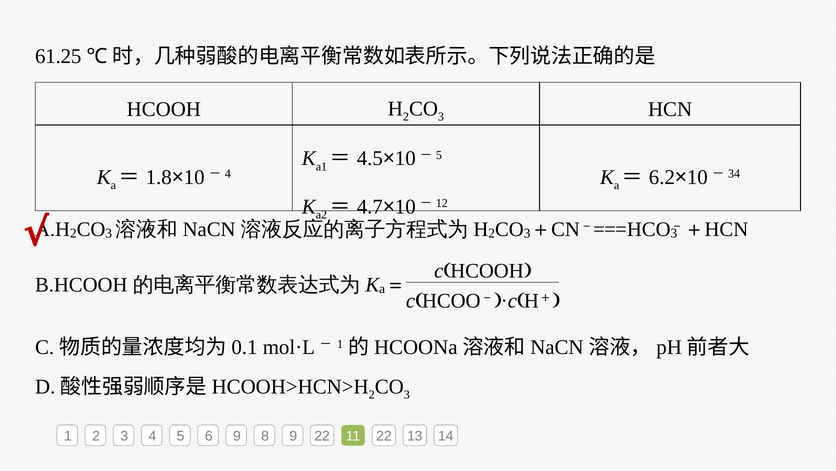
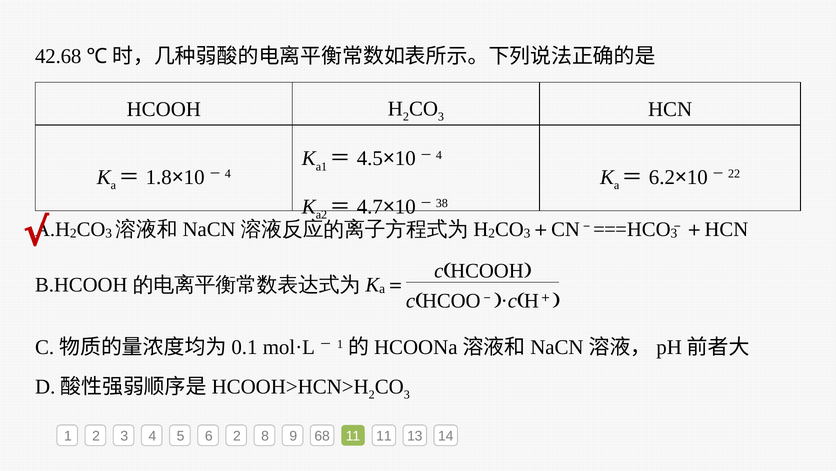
61.25: 61.25 -> 42.68
5 at (439, 155): 5 -> 4
34: 34 -> 22
12: 12 -> 38
6 9: 9 -> 2
9 22: 22 -> 68
11 22: 22 -> 11
